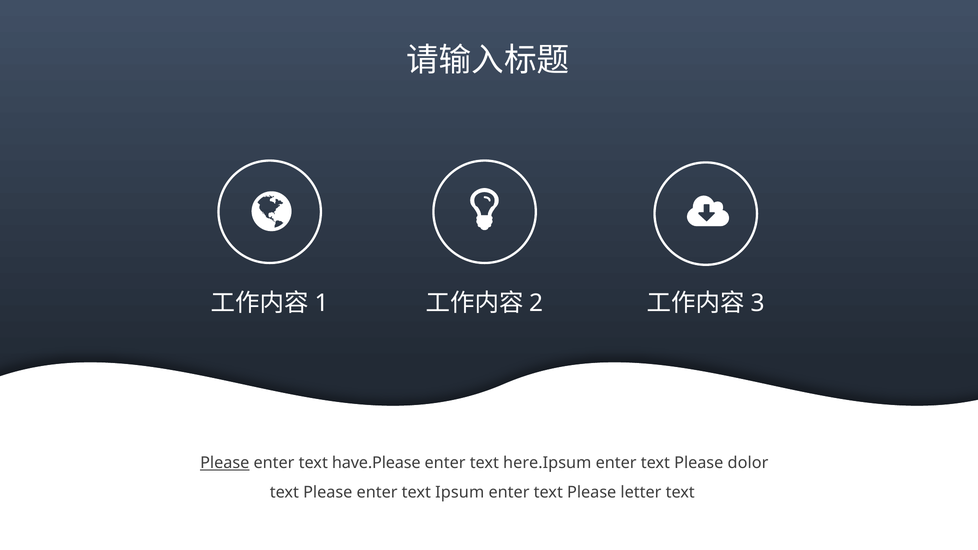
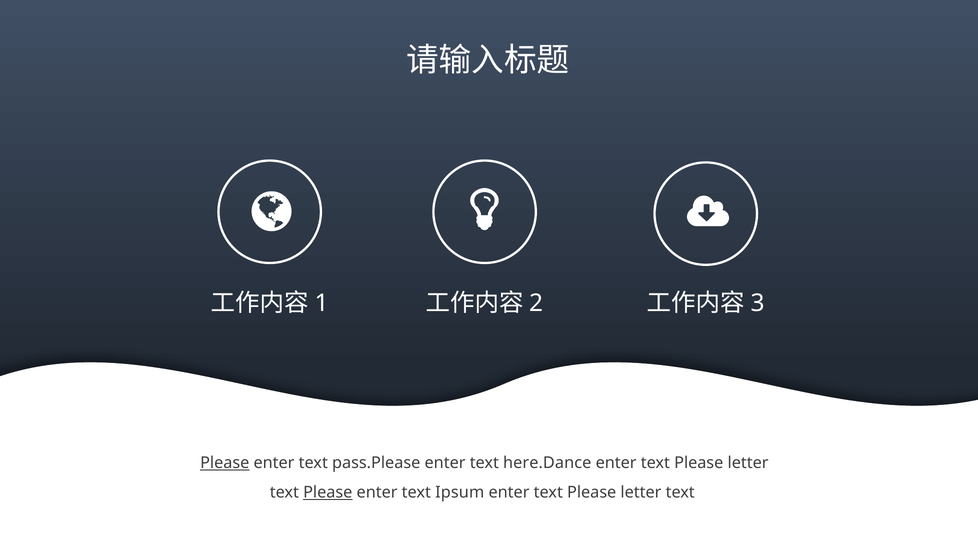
have.Please: have.Please -> pass.Please
here.Ipsum: here.Ipsum -> here.Dance
dolor at (748, 463): dolor -> letter
Please at (328, 492) underline: none -> present
